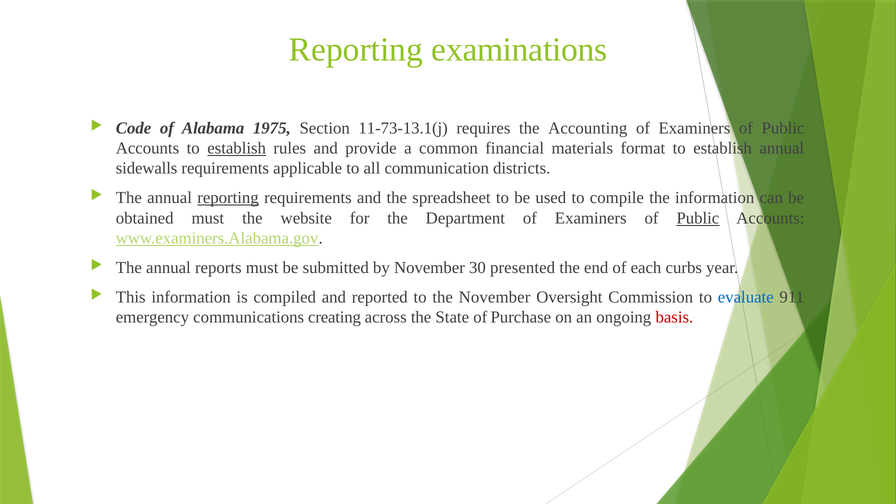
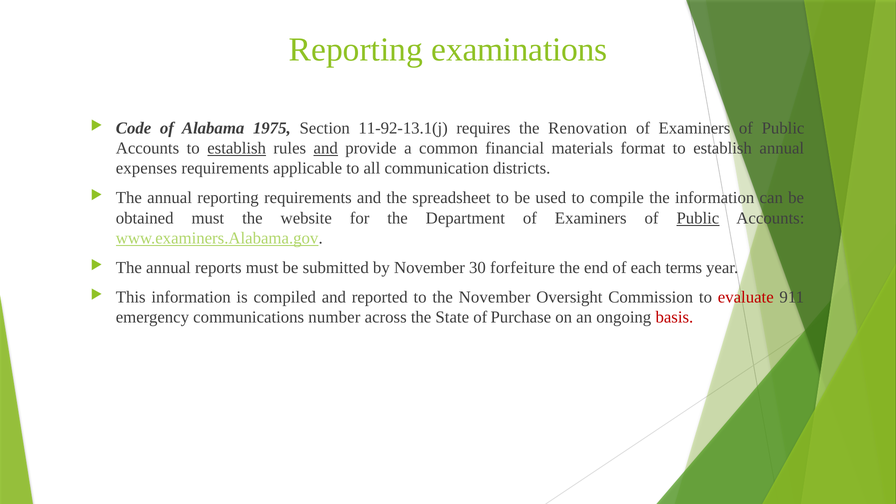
11-73-13.1(j: 11-73-13.1(j -> 11-92-13.1(j
Accounting: Accounting -> Renovation
and at (326, 148) underline: none -> present
sidewalls: sidewalls -> expenses
reporting at (228, 198) underline: present -> none
presented: presented -> forfeiture
curbs: curbs -> terms
evaluate colour: blue -> red
creating: creating -> number
